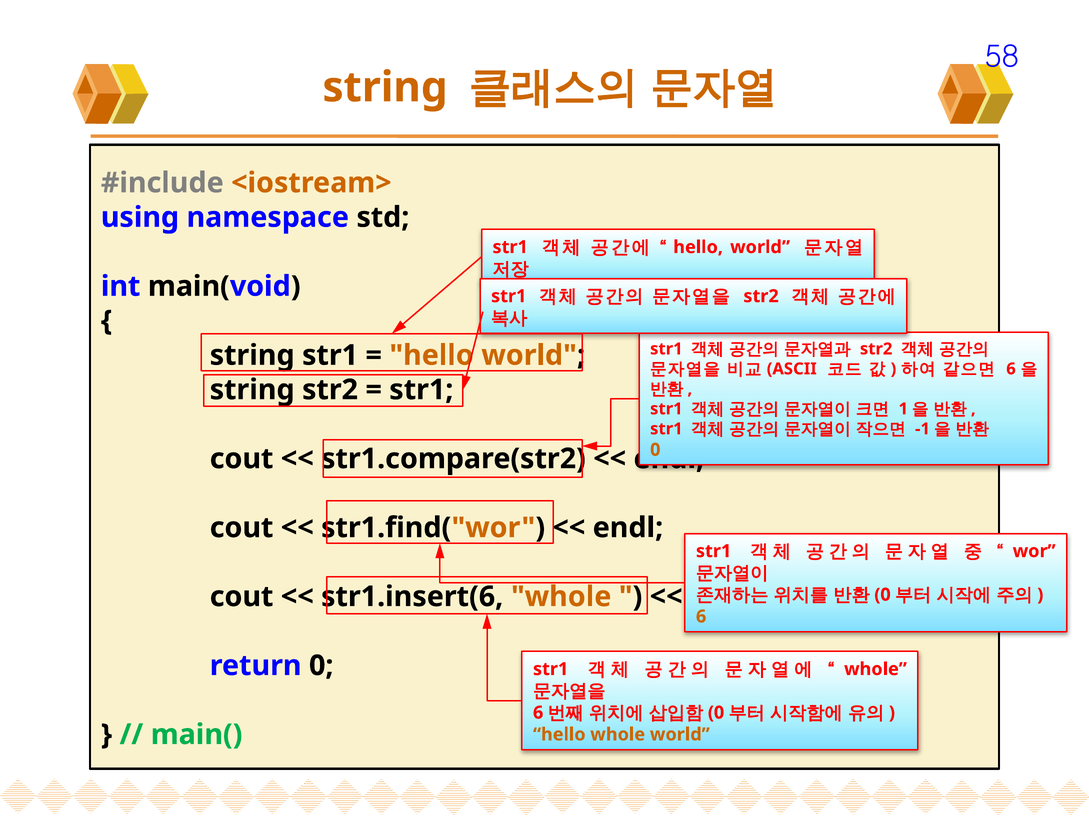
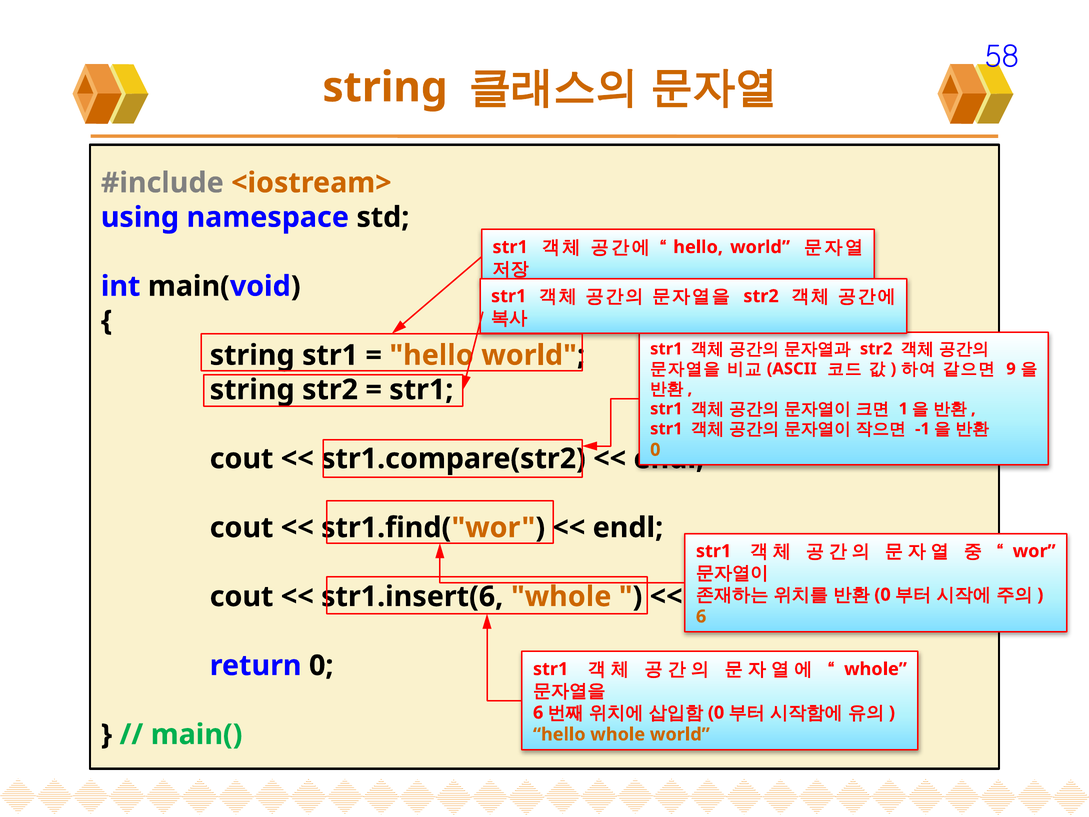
6 at (1011, 369): 6 -> 9
